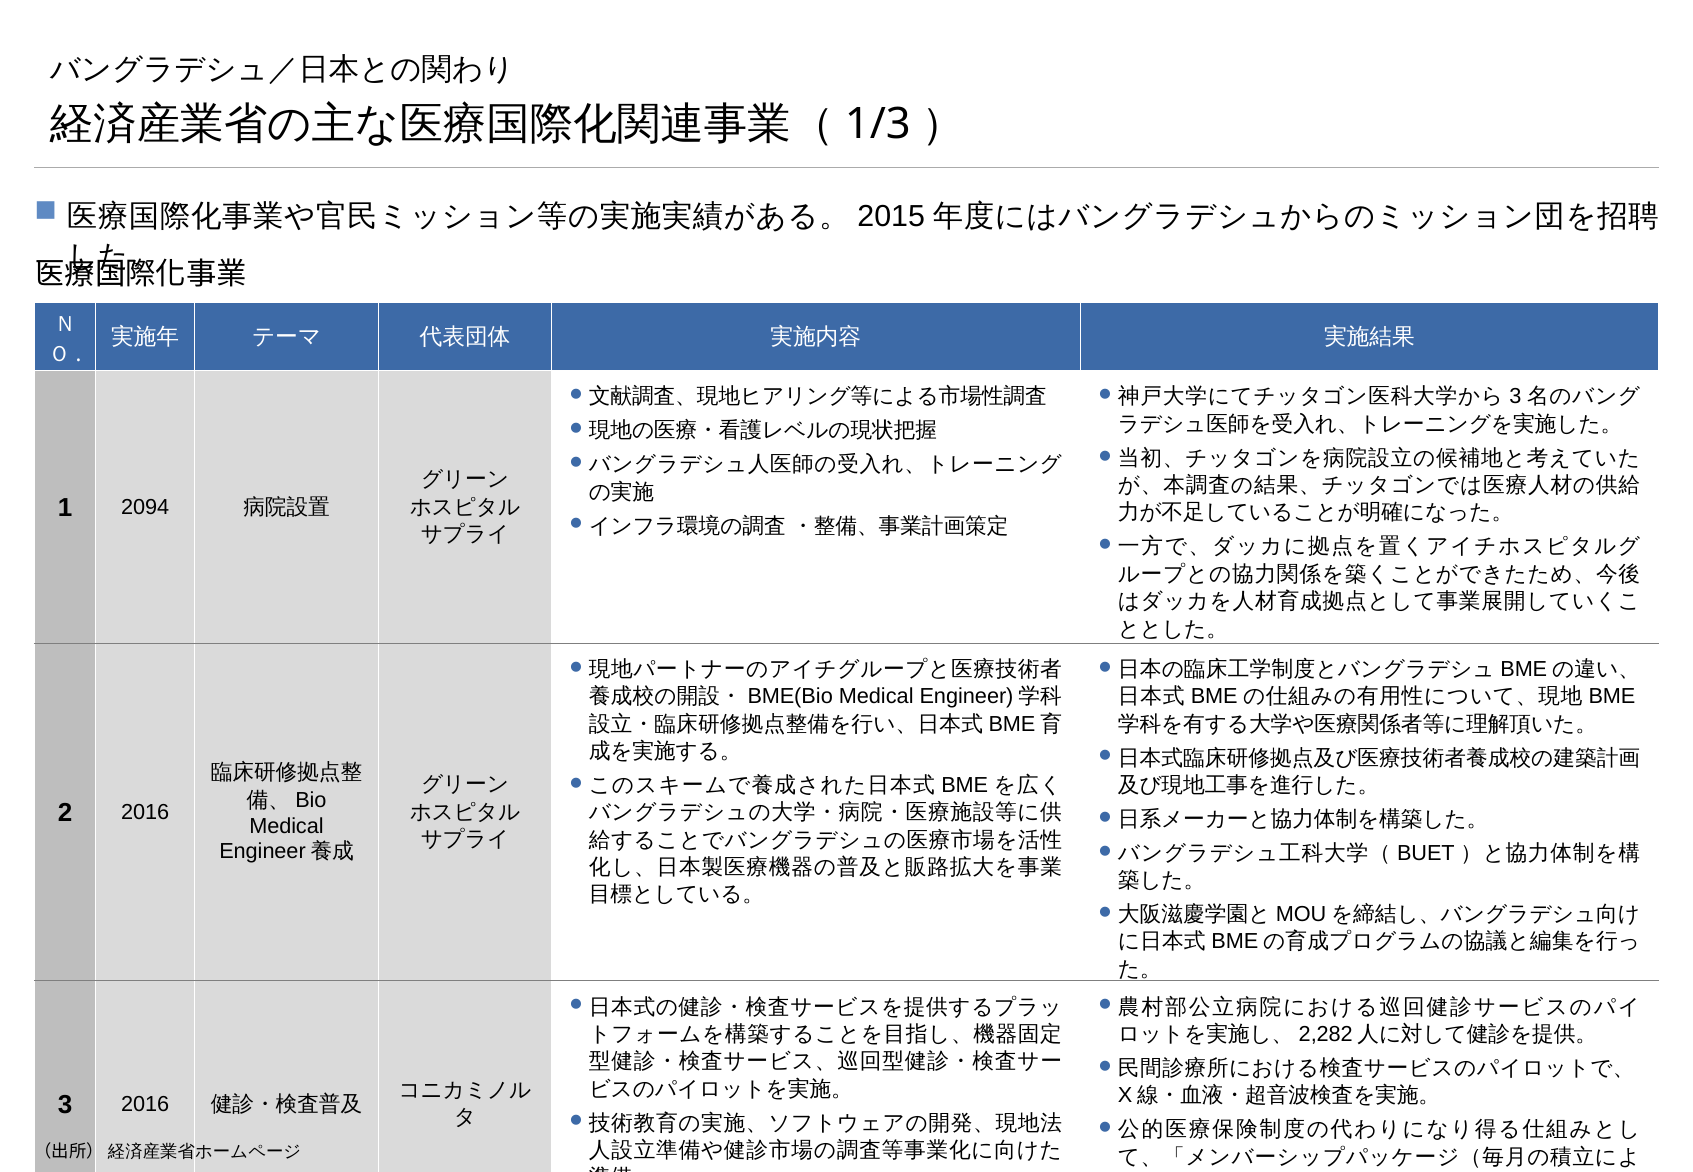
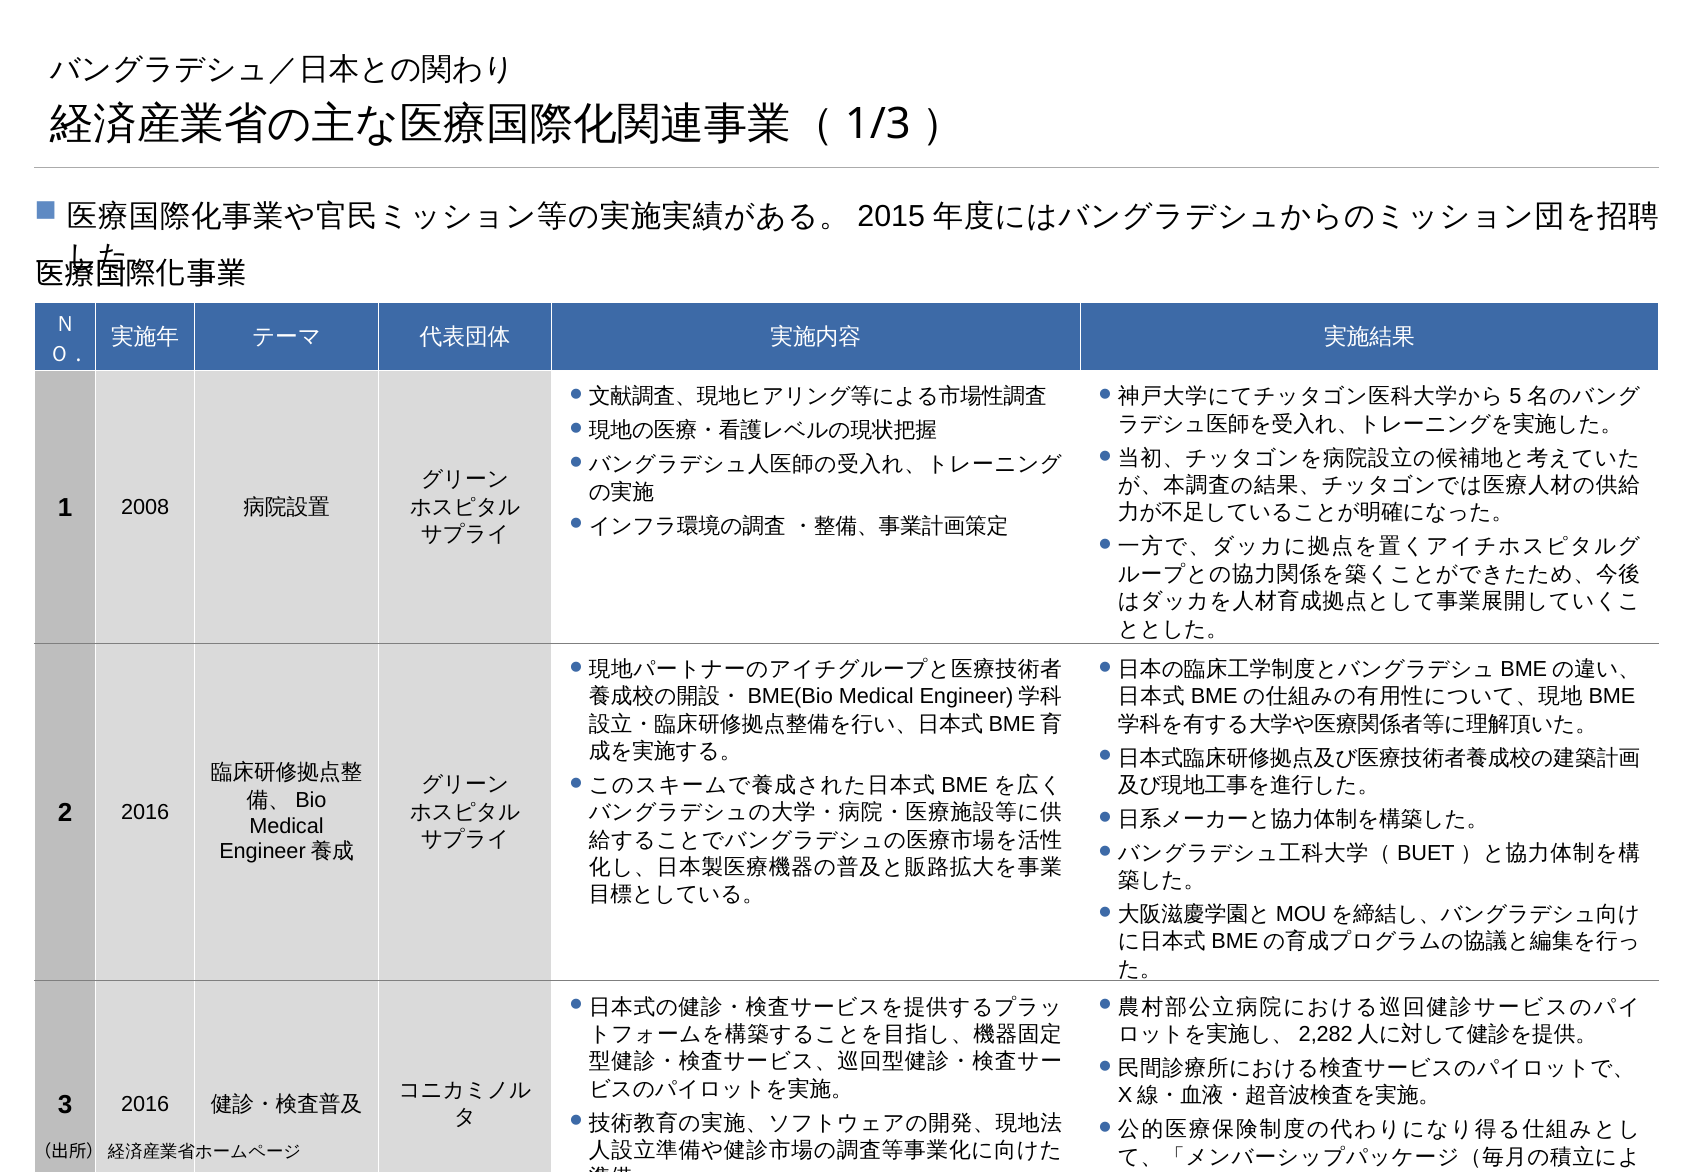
3 at (1515, 397): 3 -> 5
2094: 2094 -> 2008
